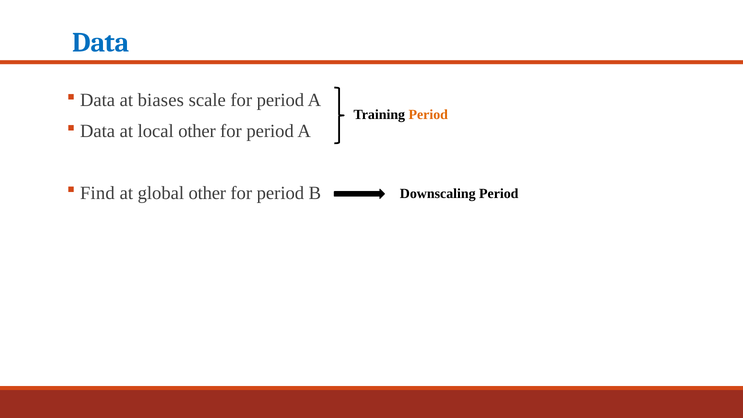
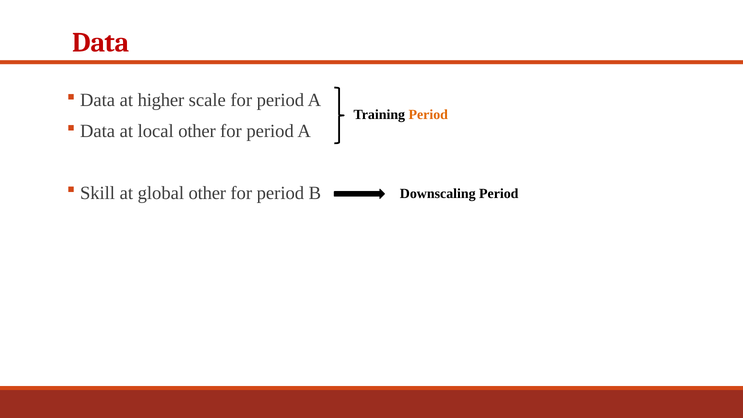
Data at (101, 42) colour: blue -> red
biases: biases -> higher
Find: Find -> Skill
